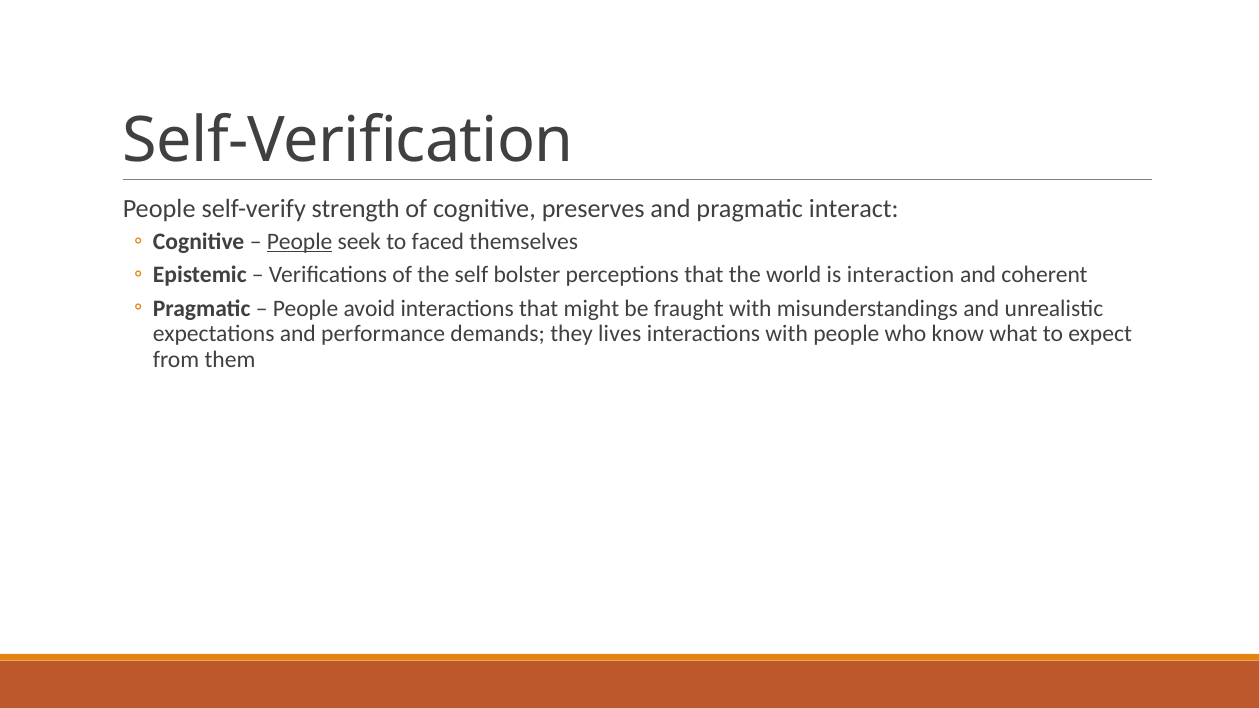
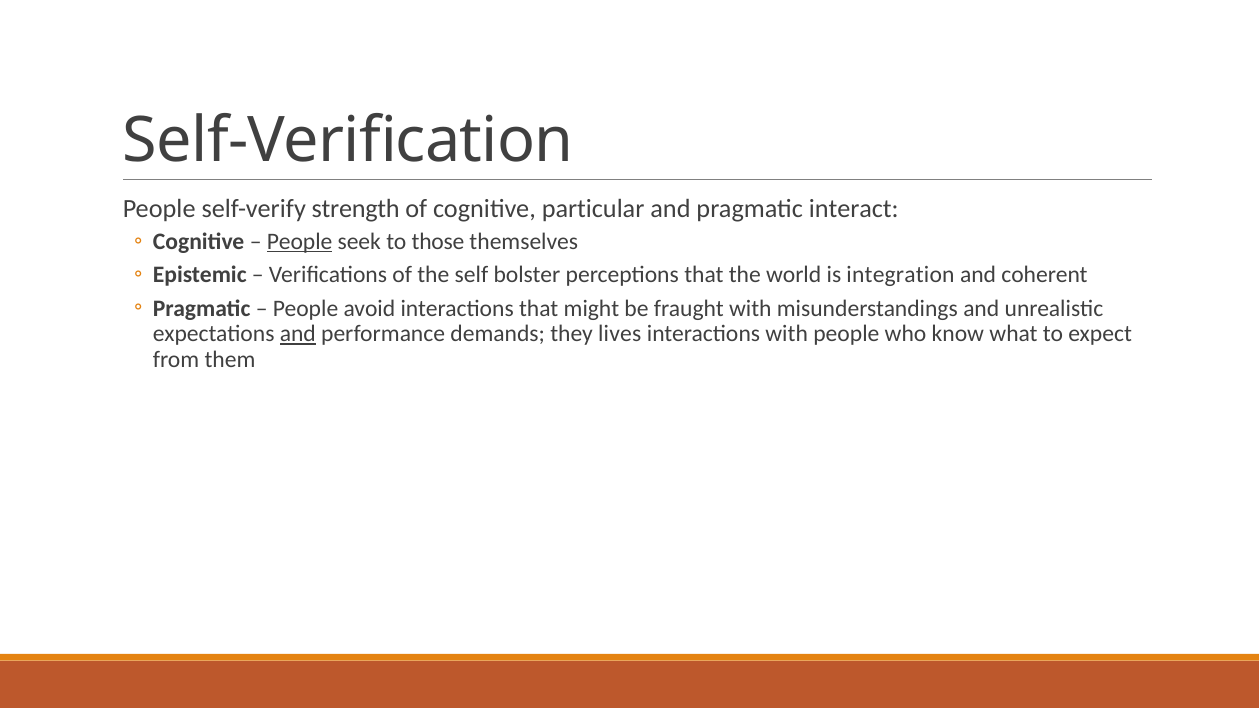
preserves: preserves -> particular
faced: faced -> those
interaction: interaction -> integration
and at (298, 334) underline: none -> present
